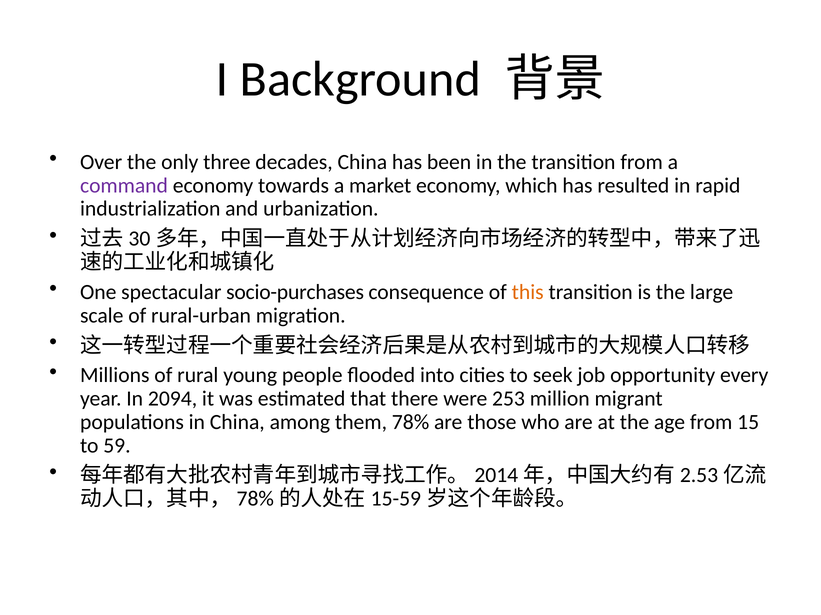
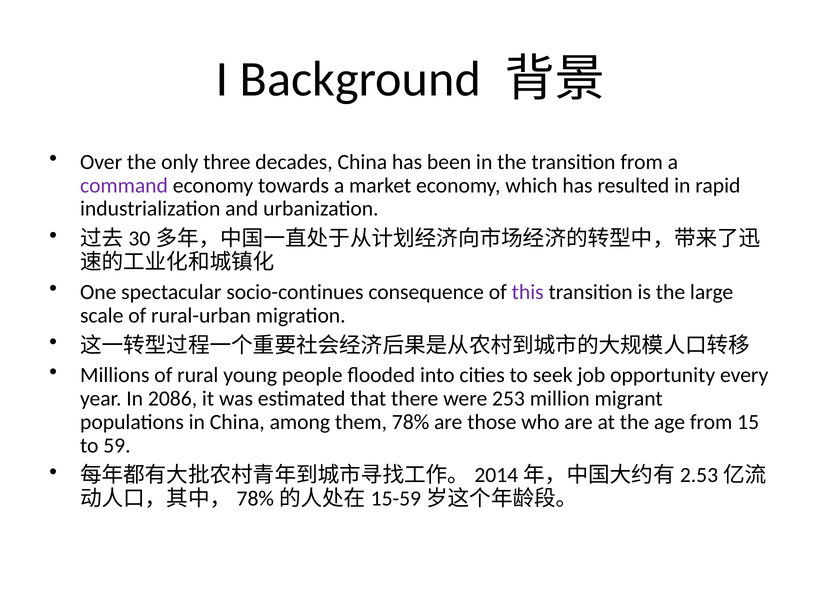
socio-purchases: socio-purchases -> socio-continues
this colour: orange -> purple
2094: 2094 -> 2086
